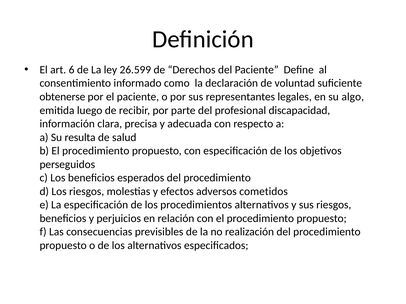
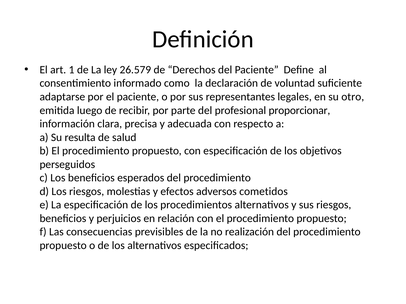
6: 6 -> 1
26.599: 26.599 -> 26.579
obtenerse: obtenerse -> adaptarse
algo: algo -> otro
discapacidad: discapacidad -> proporcionar
